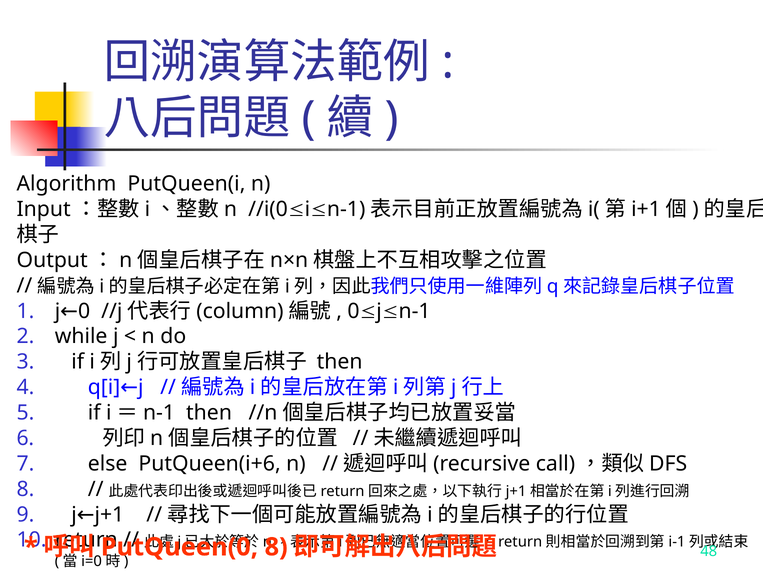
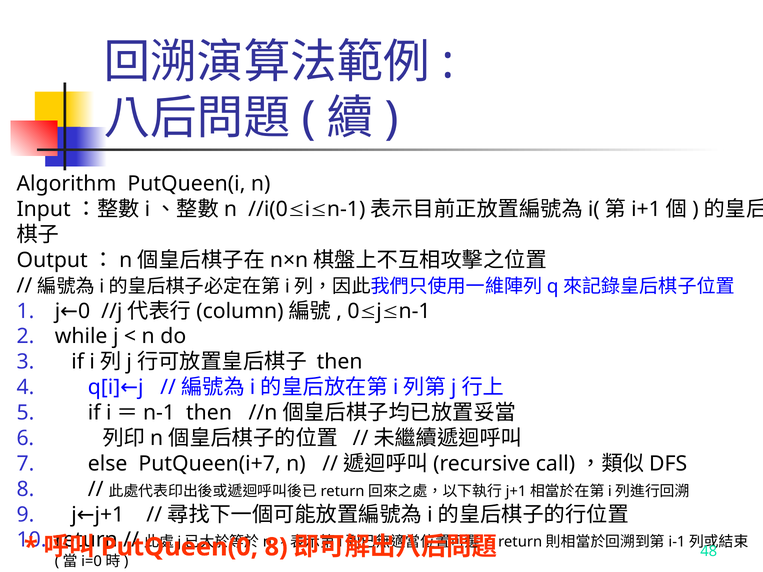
PutQueen(i+6: PutQueen(i+6 -> PutQueen(i+7
